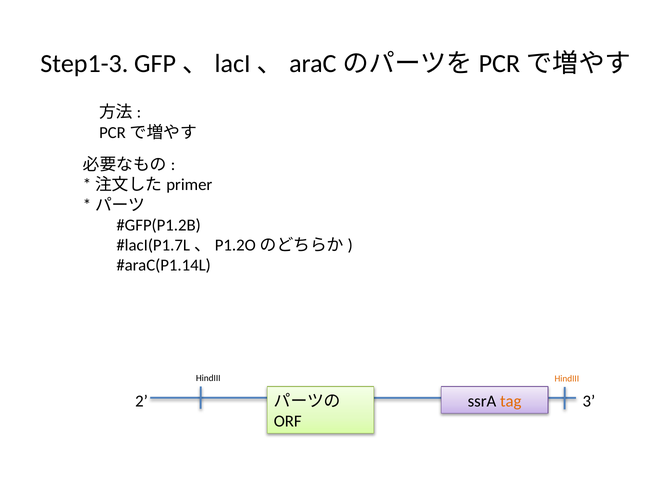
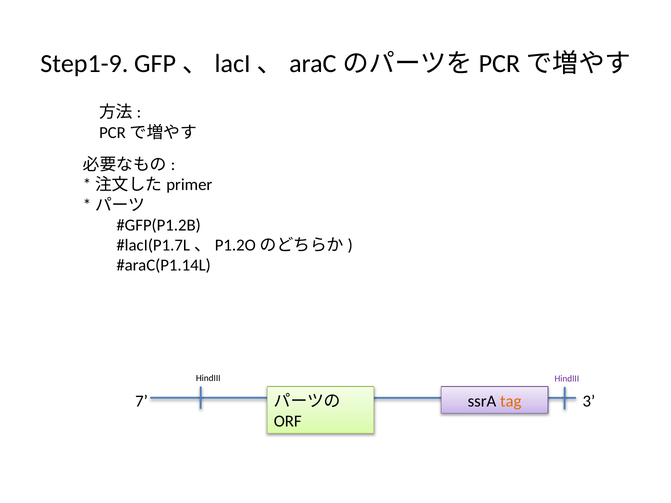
Step1-3: Step1-3 -> Step1-9
HindIII at (567, 379) colour: orange -> purple
2: 2 -> 7
